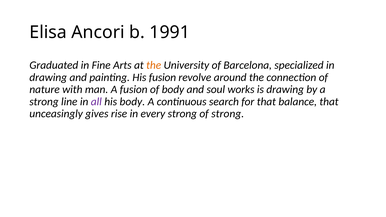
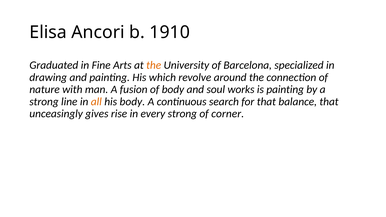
1991: 1991 -> 1910
His fusion: fusion -> which
is drawing: drawing -> painting
all colour: purple -> orange
of strong: strong -> corner
